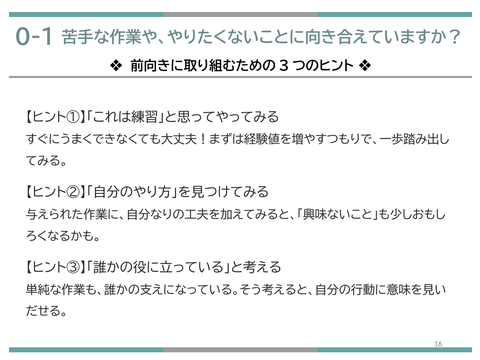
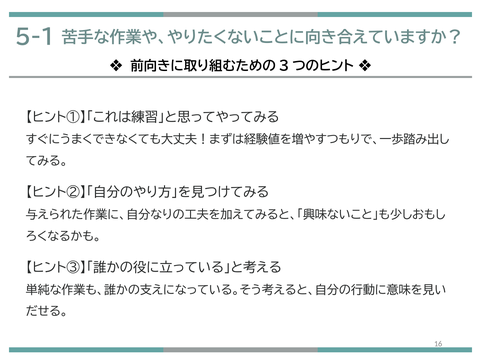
0-1: 0-1 -> 5-1
